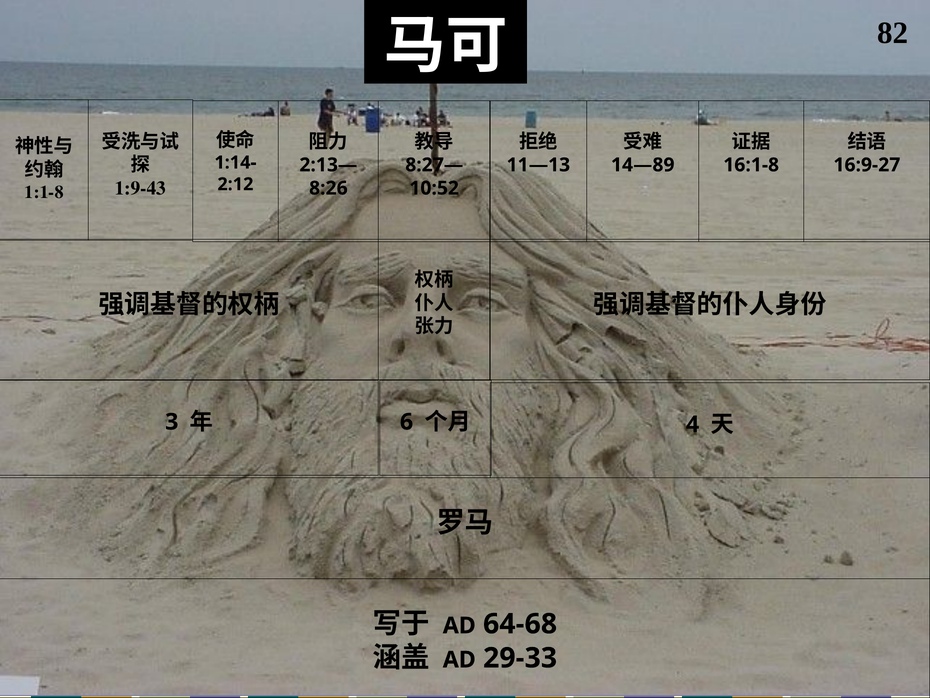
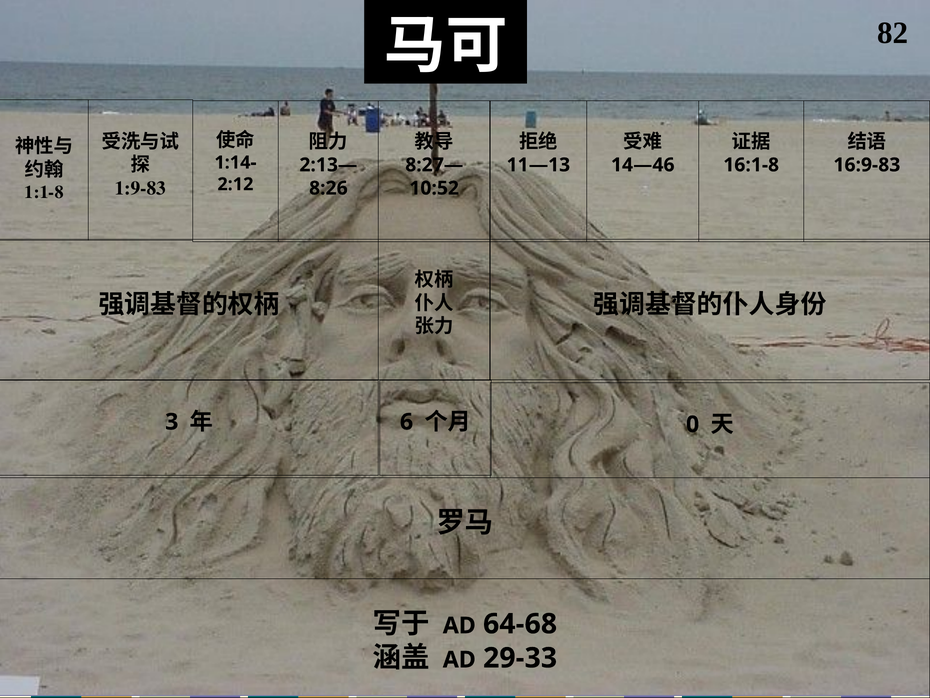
14—89: 14—89 -> 14—46
16:9-27: 16:9-27 -> 16:9-83
1:9-43: 1:9-43 -> 1:9-83
4: 4 -> 0
